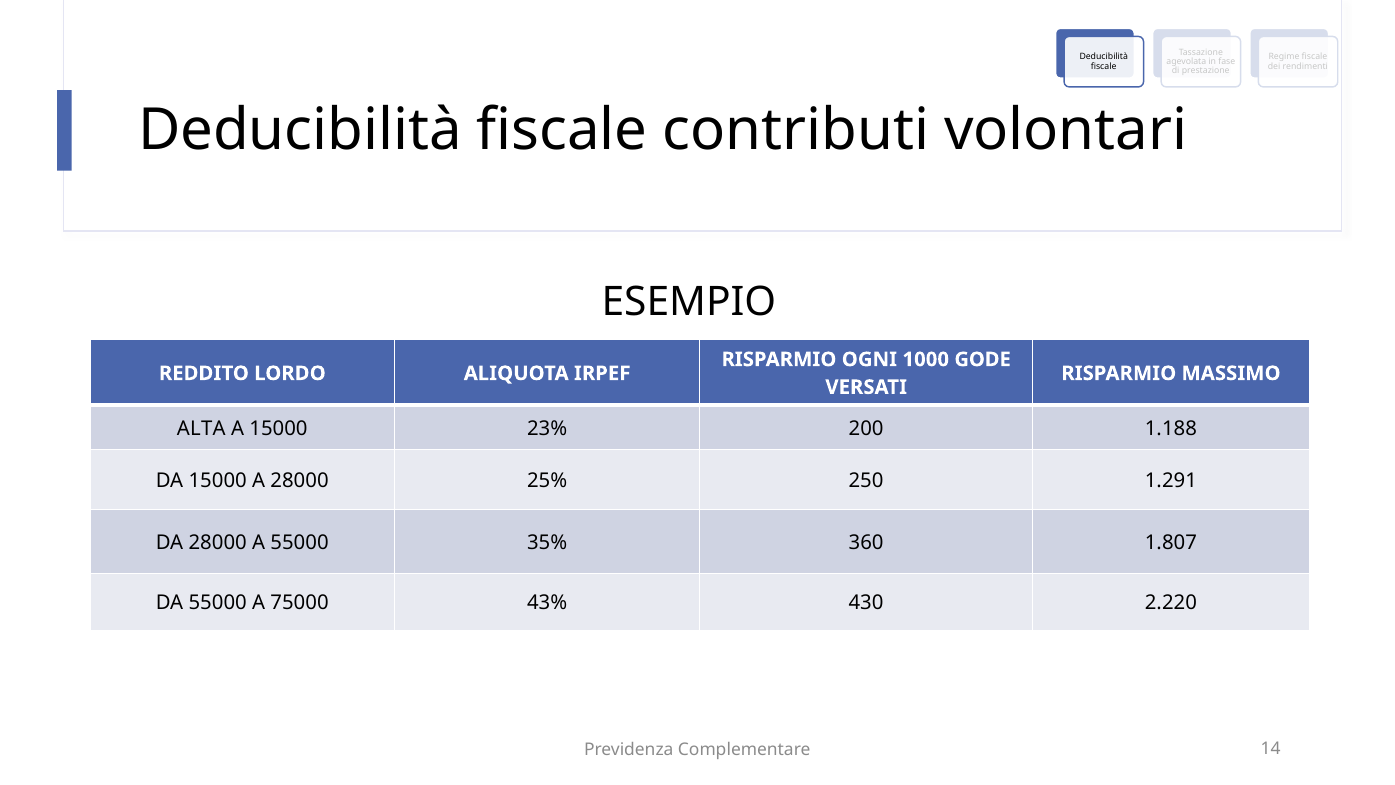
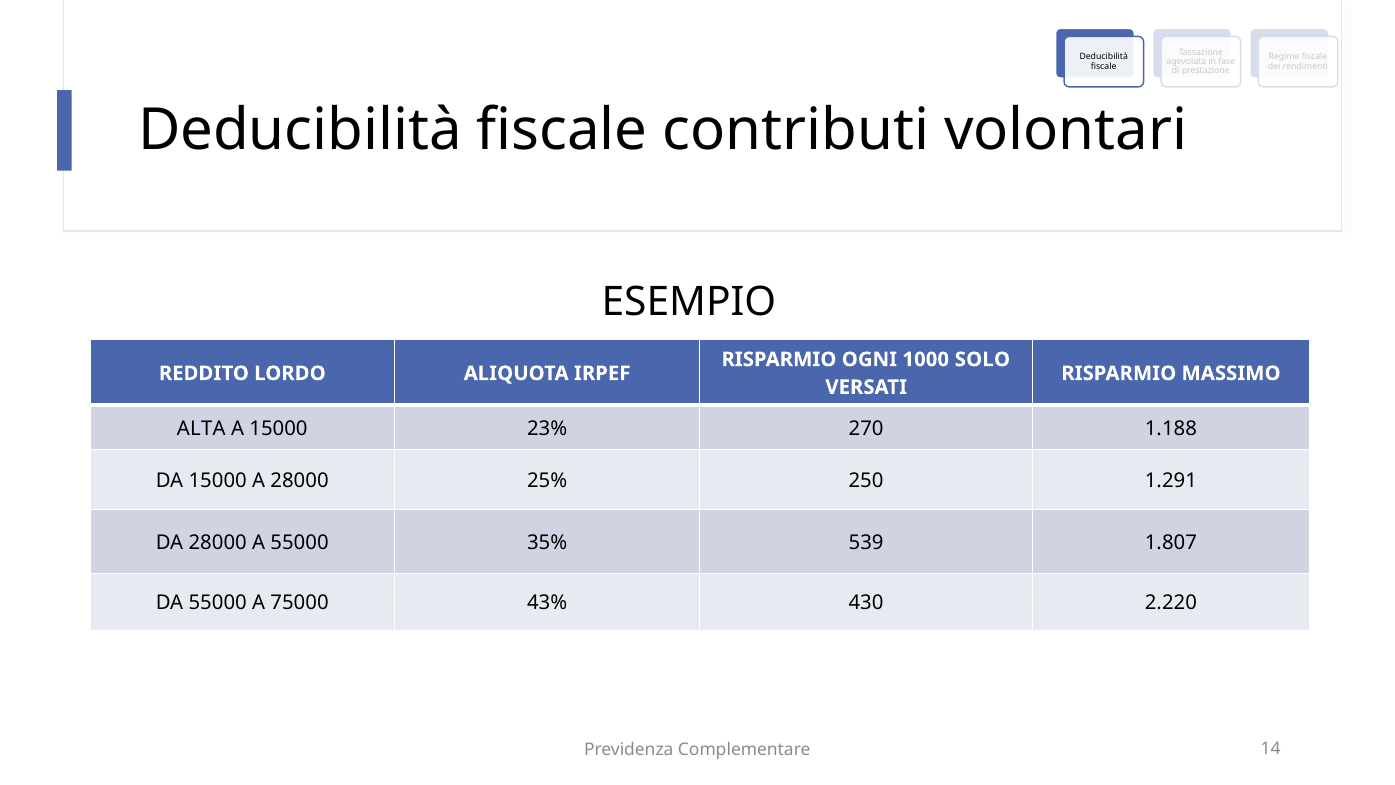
GODE: GODE -> SOLO
200: 200 -> 270
360: 360 -> 539
